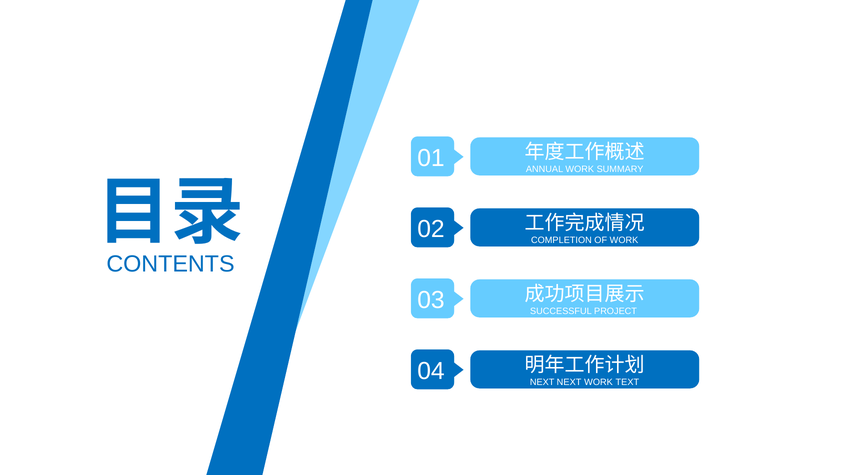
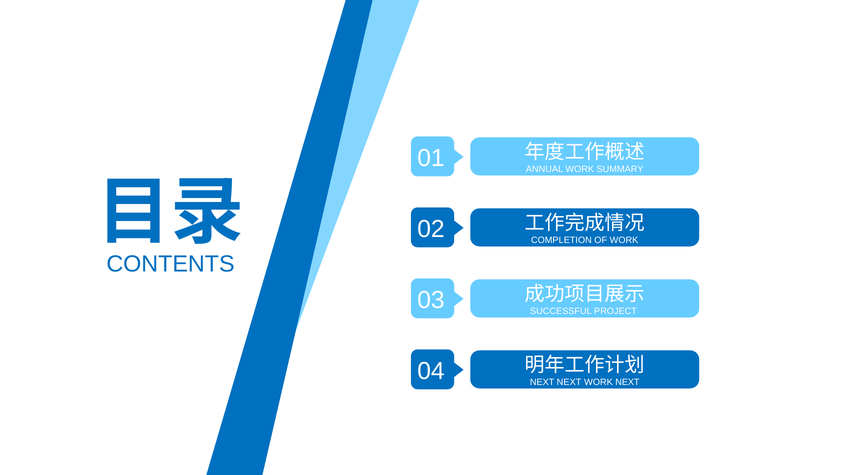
WORK TEXT: TEXT -> NEXT
